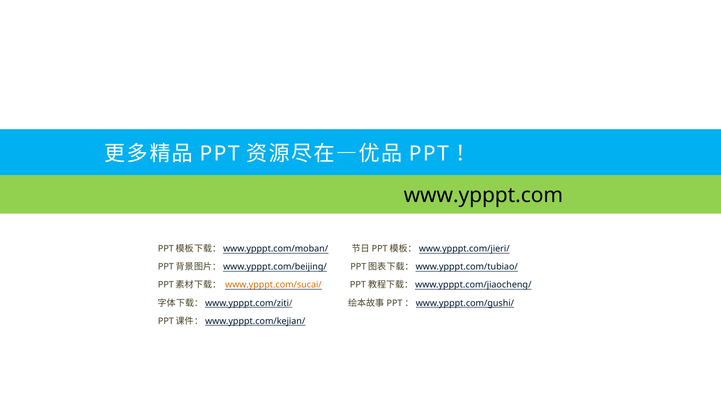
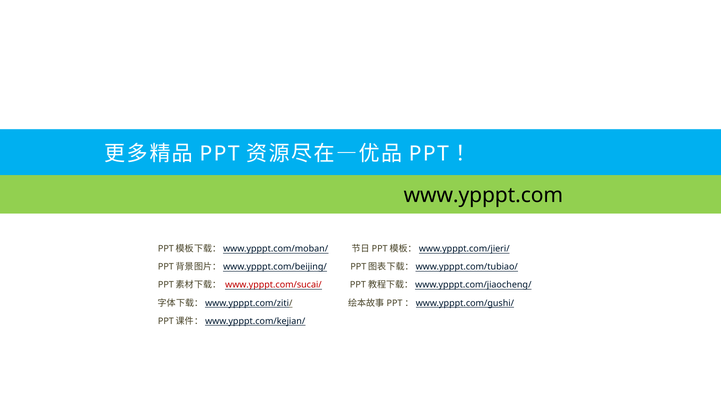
www.ypppt.com/sucai/ colour: orange -> red
